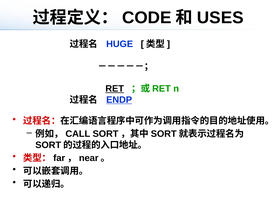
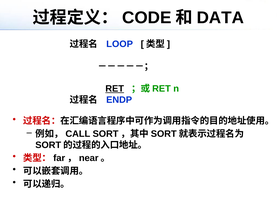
USES: USES -> DATA
HUGE: HUGE -> LOOP
ENDP underline: present -> none
